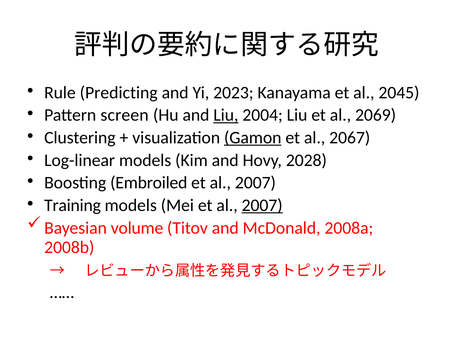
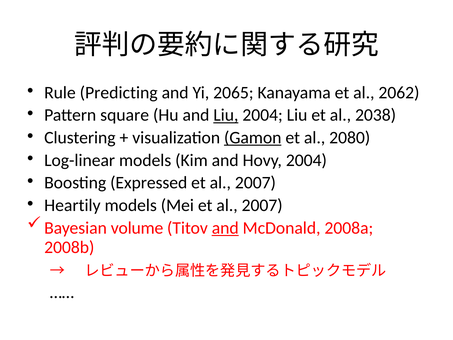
2023: 2023 -> 2065
2045: 2045 -> 2062
screen: screen -> square
2069: 2069 -> 2038
2067: 2067 -> 2080
Hovy 2028: 2028 -> 2004
Embroiled: Embroiled -> Expressed
Training: Training -> Heartily
2007 at (262, 205) underline: present -> none
and at (225, 228) underline: none -> present
